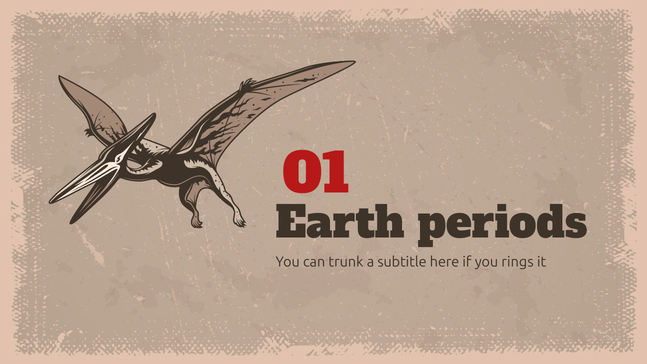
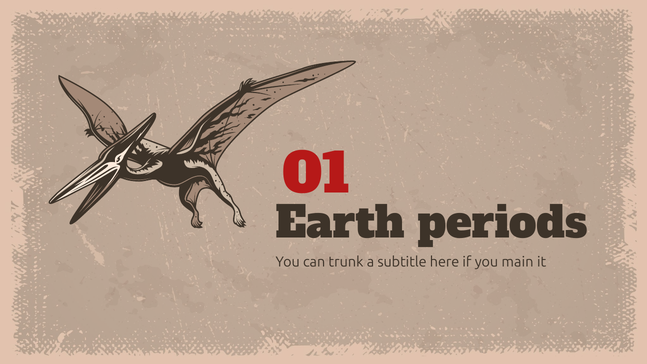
rings: rings -> main
